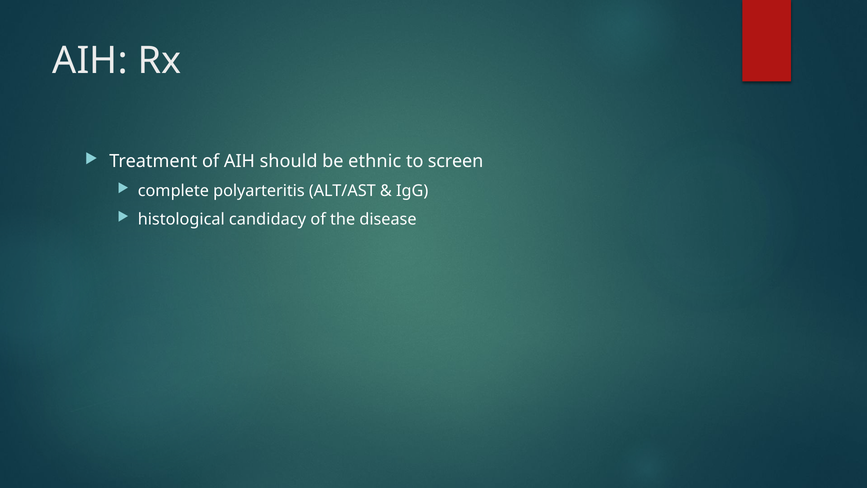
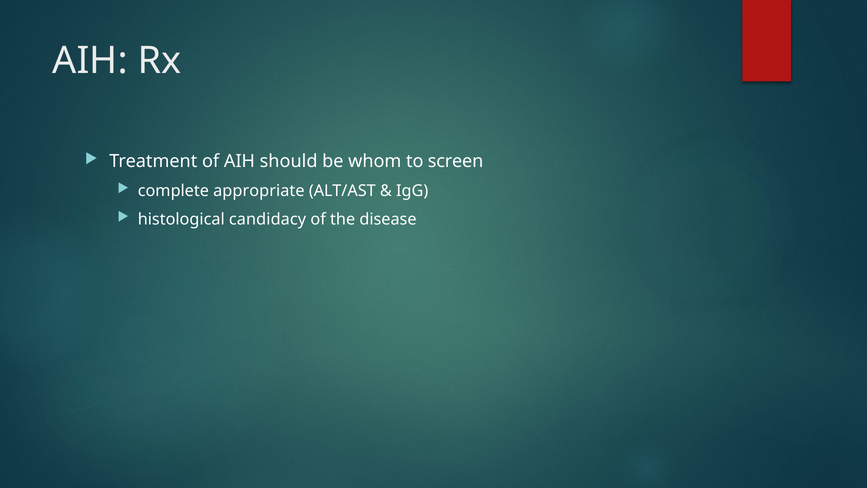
ethnic: ethnic -> whom
polyarteritis: polyarteritis -> appropriate
